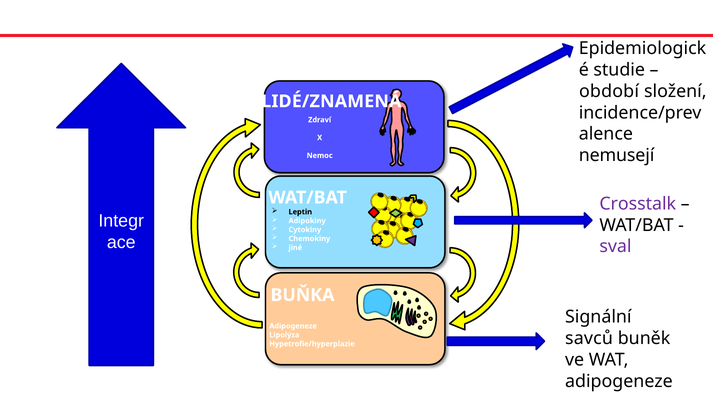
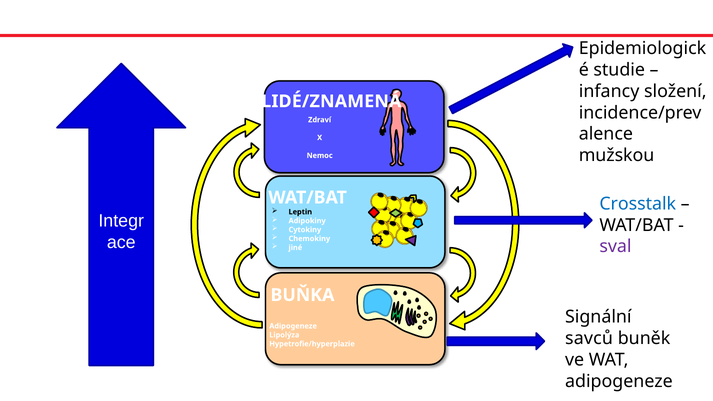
období: období -> infancy
nemusejí: nemusejí -> mužskou
Crosstalk colour: purple -> blue
